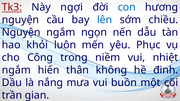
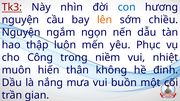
ngợi: ngợi -> nhìn
lên colour: blue -> orange
khỏi: khỏi -> thập
ngắm at (16, 70): ngắm -> muôn
